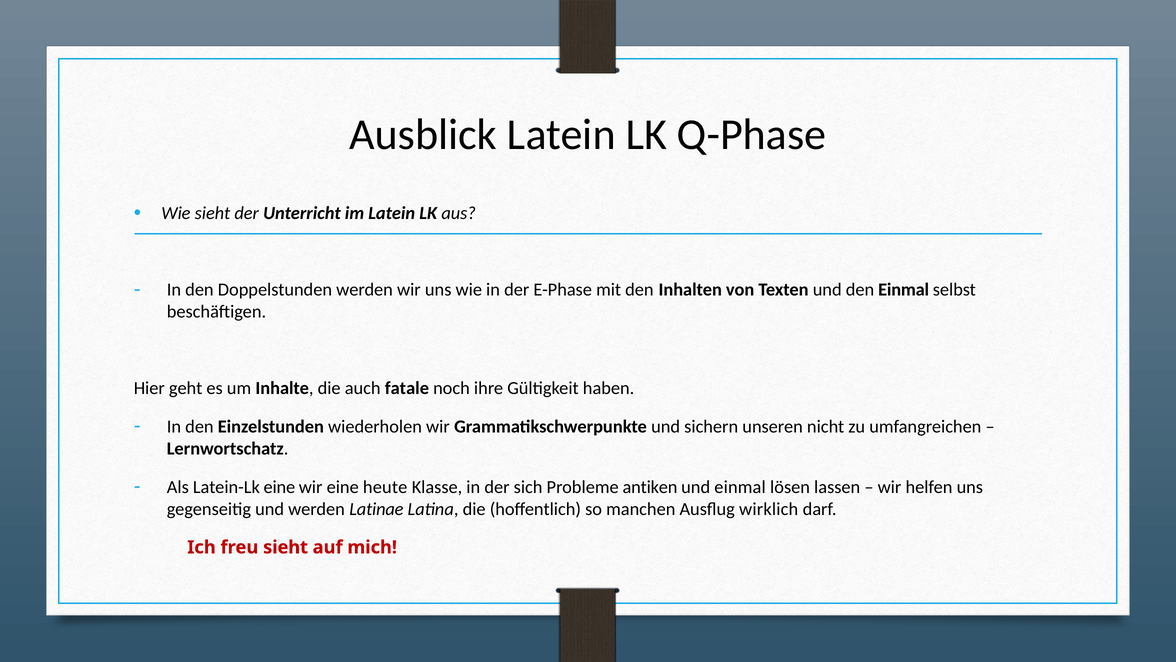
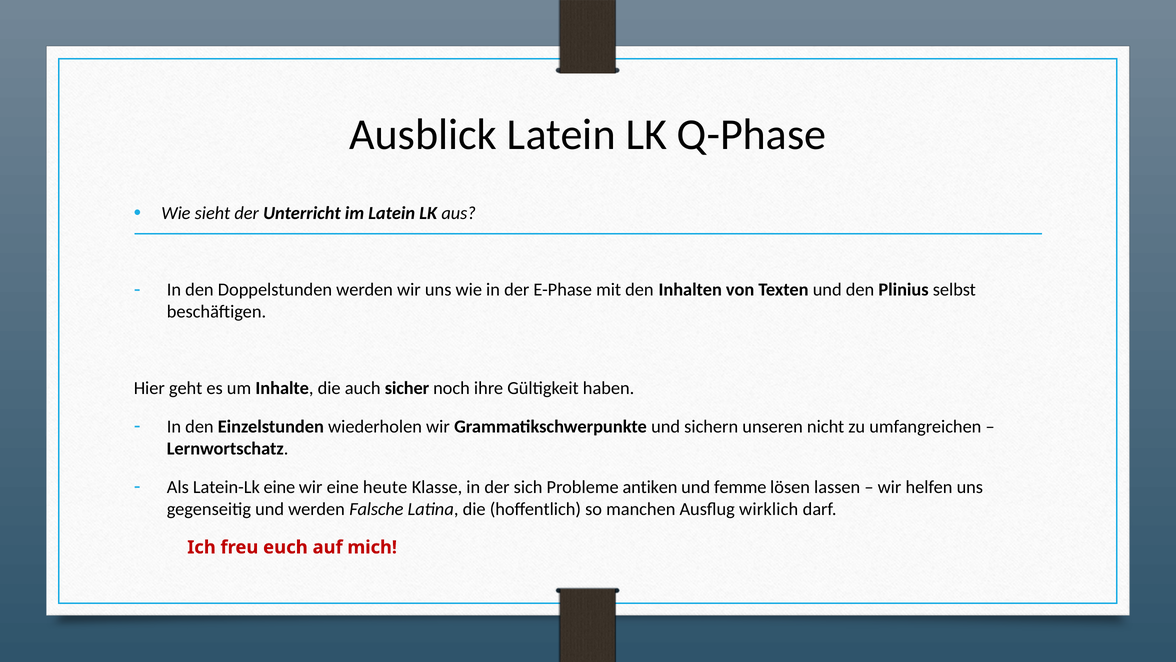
den Einmal: Einmal -> Plinius
fatale: fatale -> sicher
und einmal: einmal -> femme
Latinae: Latinae -> Falsche
freu sieht: sieht -> euch
